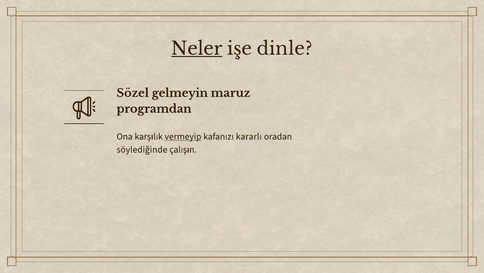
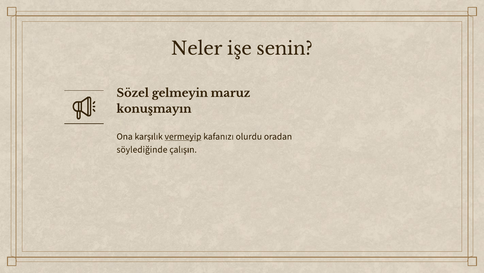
Neler underline: present -> none
dinle: dinle -> senin
programdan: programdan -> konuşmayın
kararlı: kararlı -> olurdu
